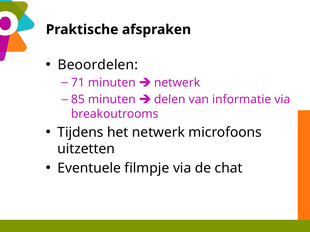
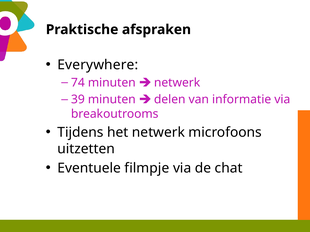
Beoordelen: Beoordelen -> Everywhere
71: 71 -> 74
85: 85 -> 39
